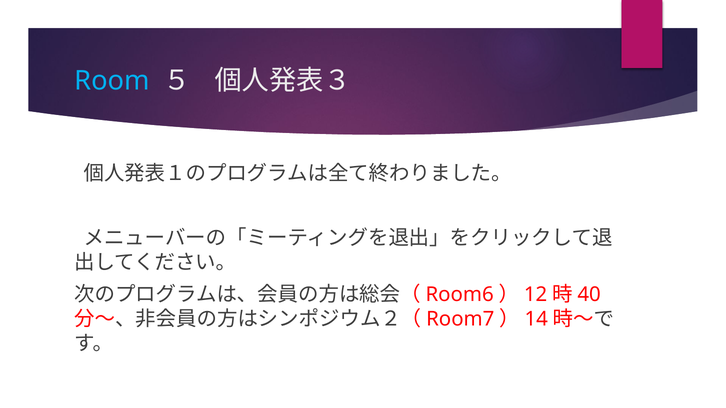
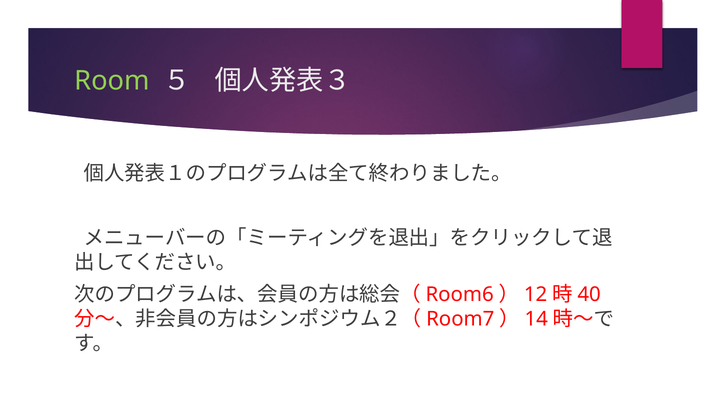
Room colour: light blue -> light green
